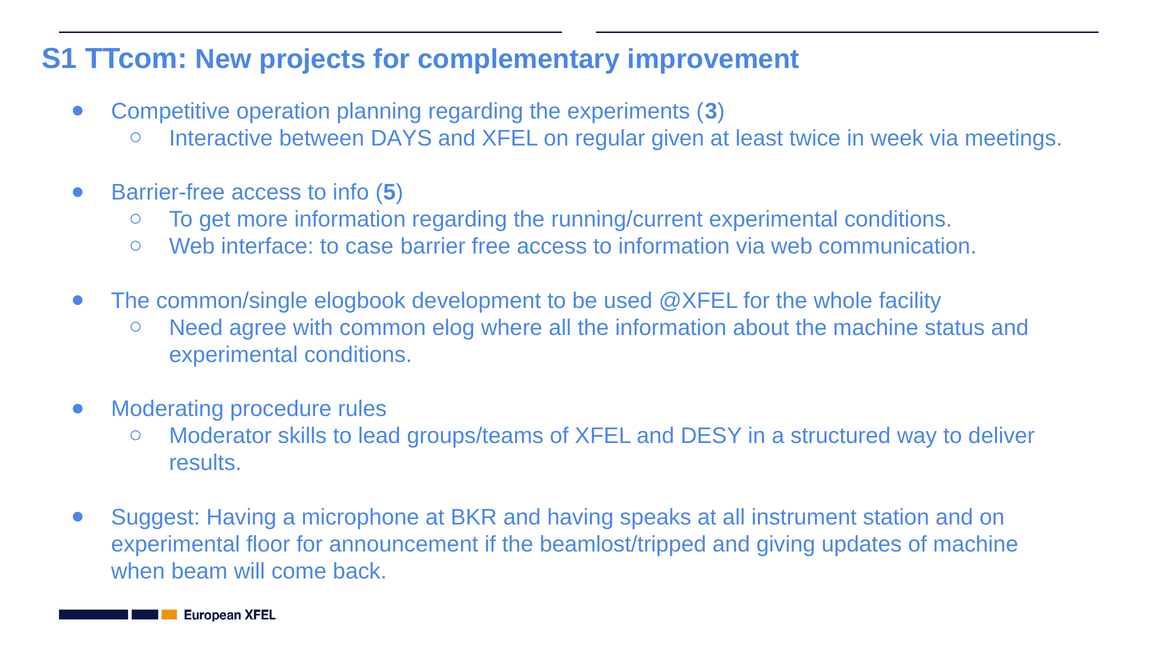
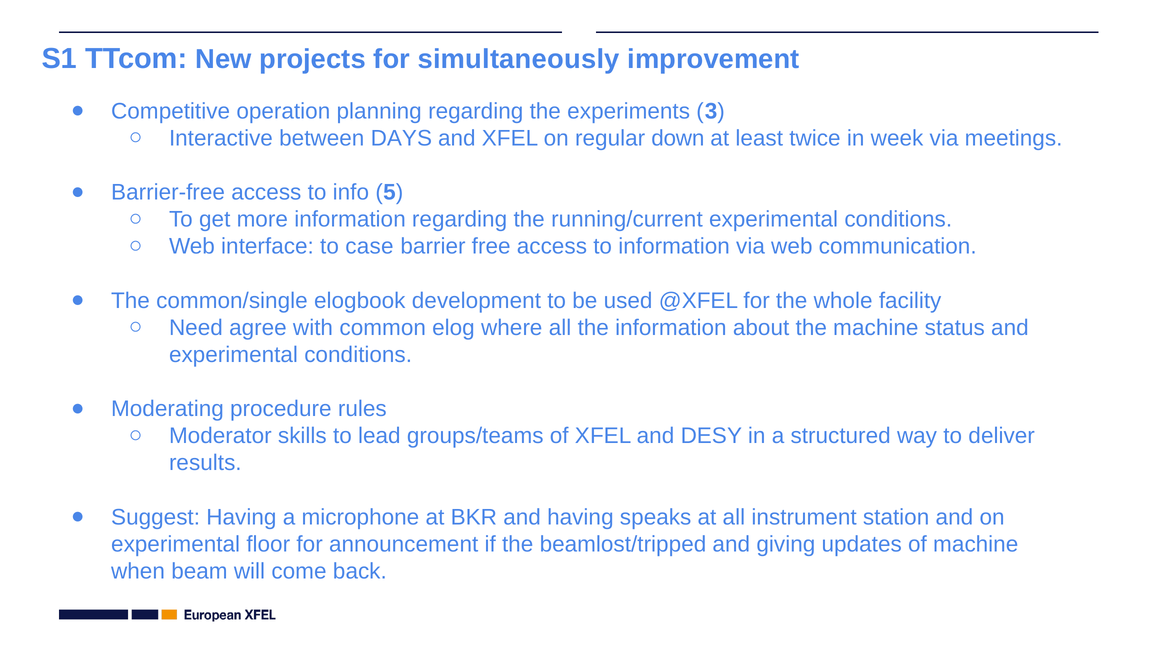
complementary: complementary -> simultaneously
given: given -> down
